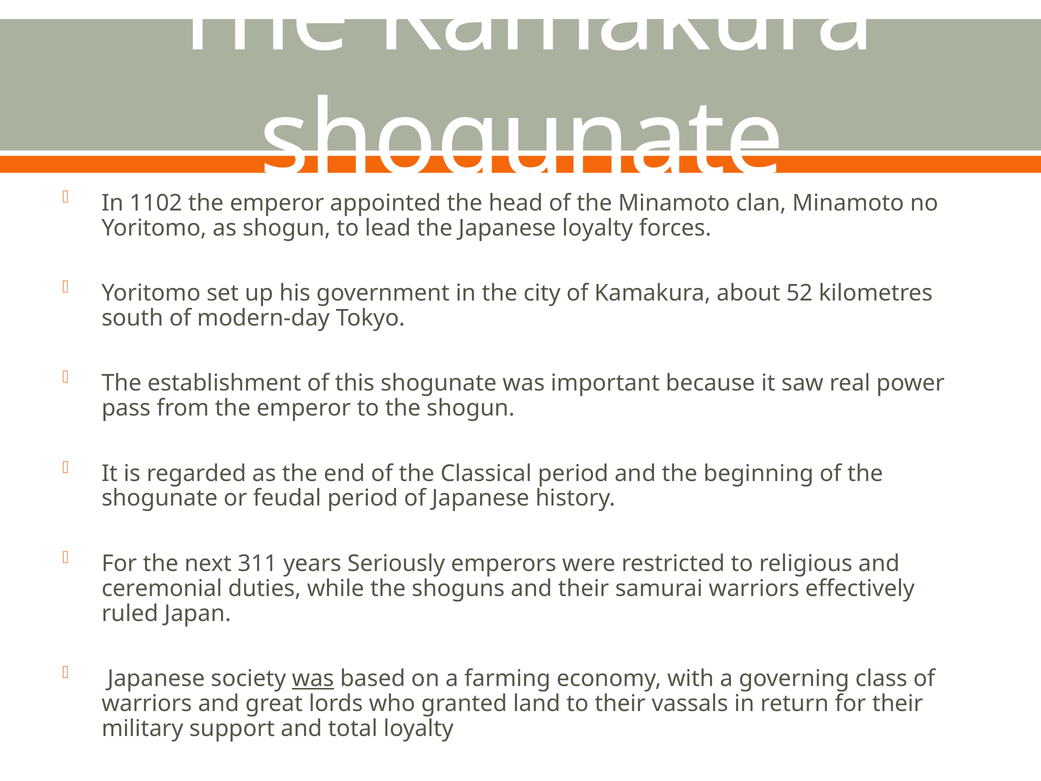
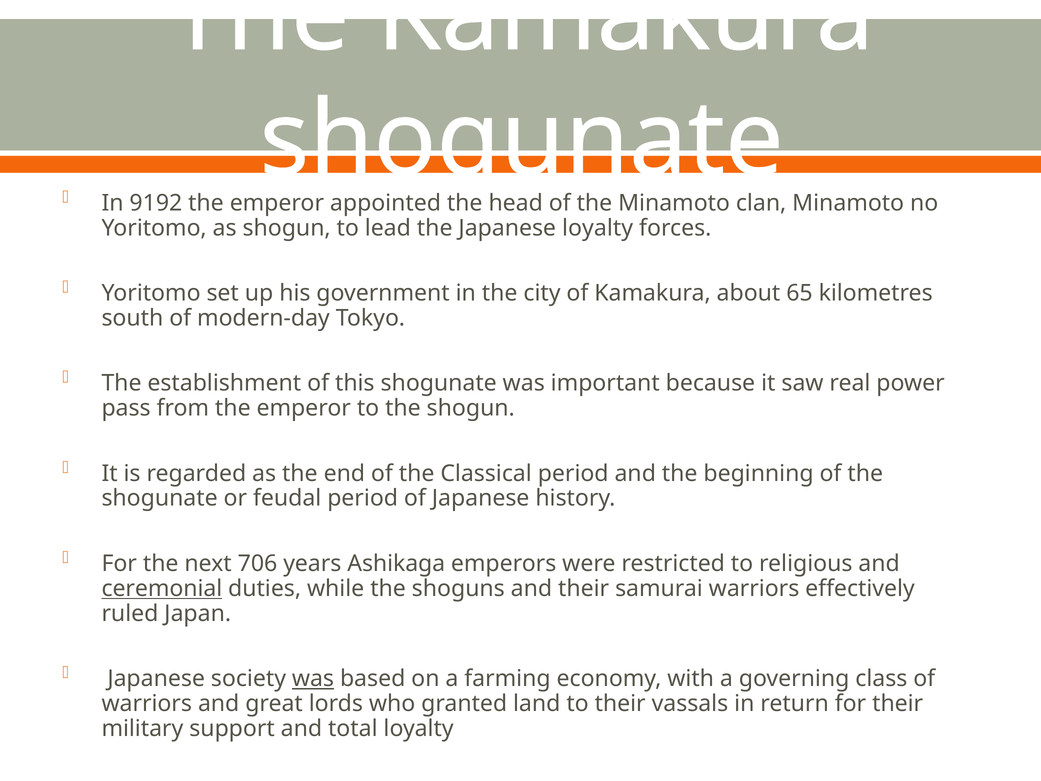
1102: 1102 -> 9192
52: 52 -> 65
311: 311 -> 706
Seriously: Seriously -> Ashikaga
ceremonial underline: none -> present
